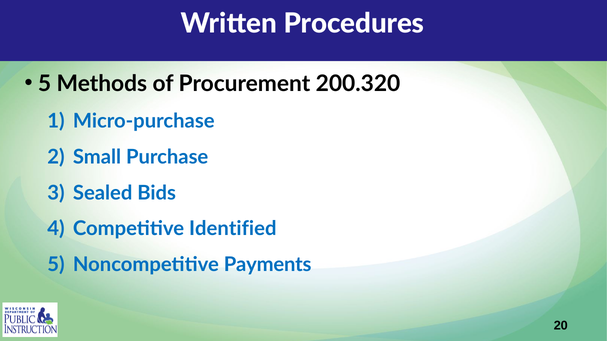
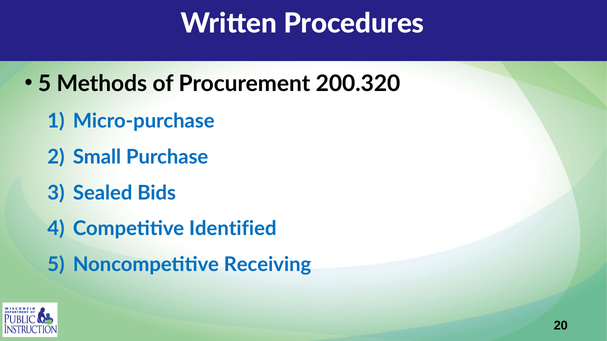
Payments: Payments -> Receiving
